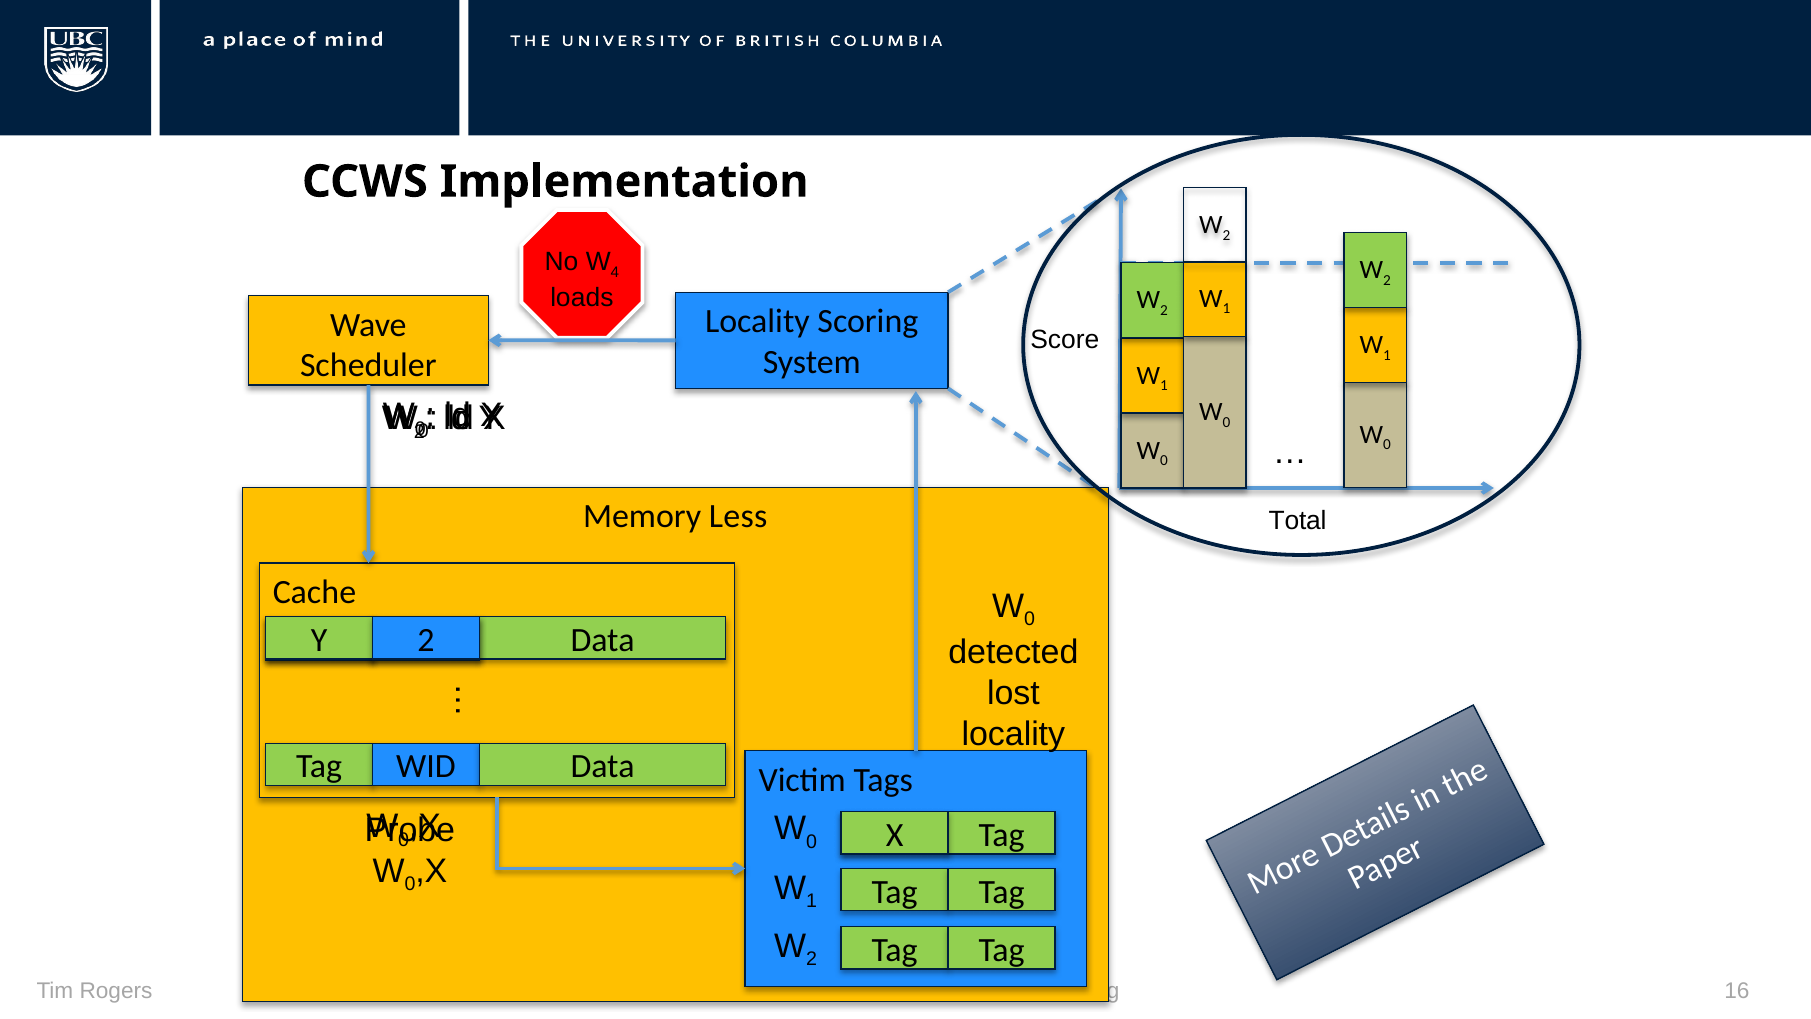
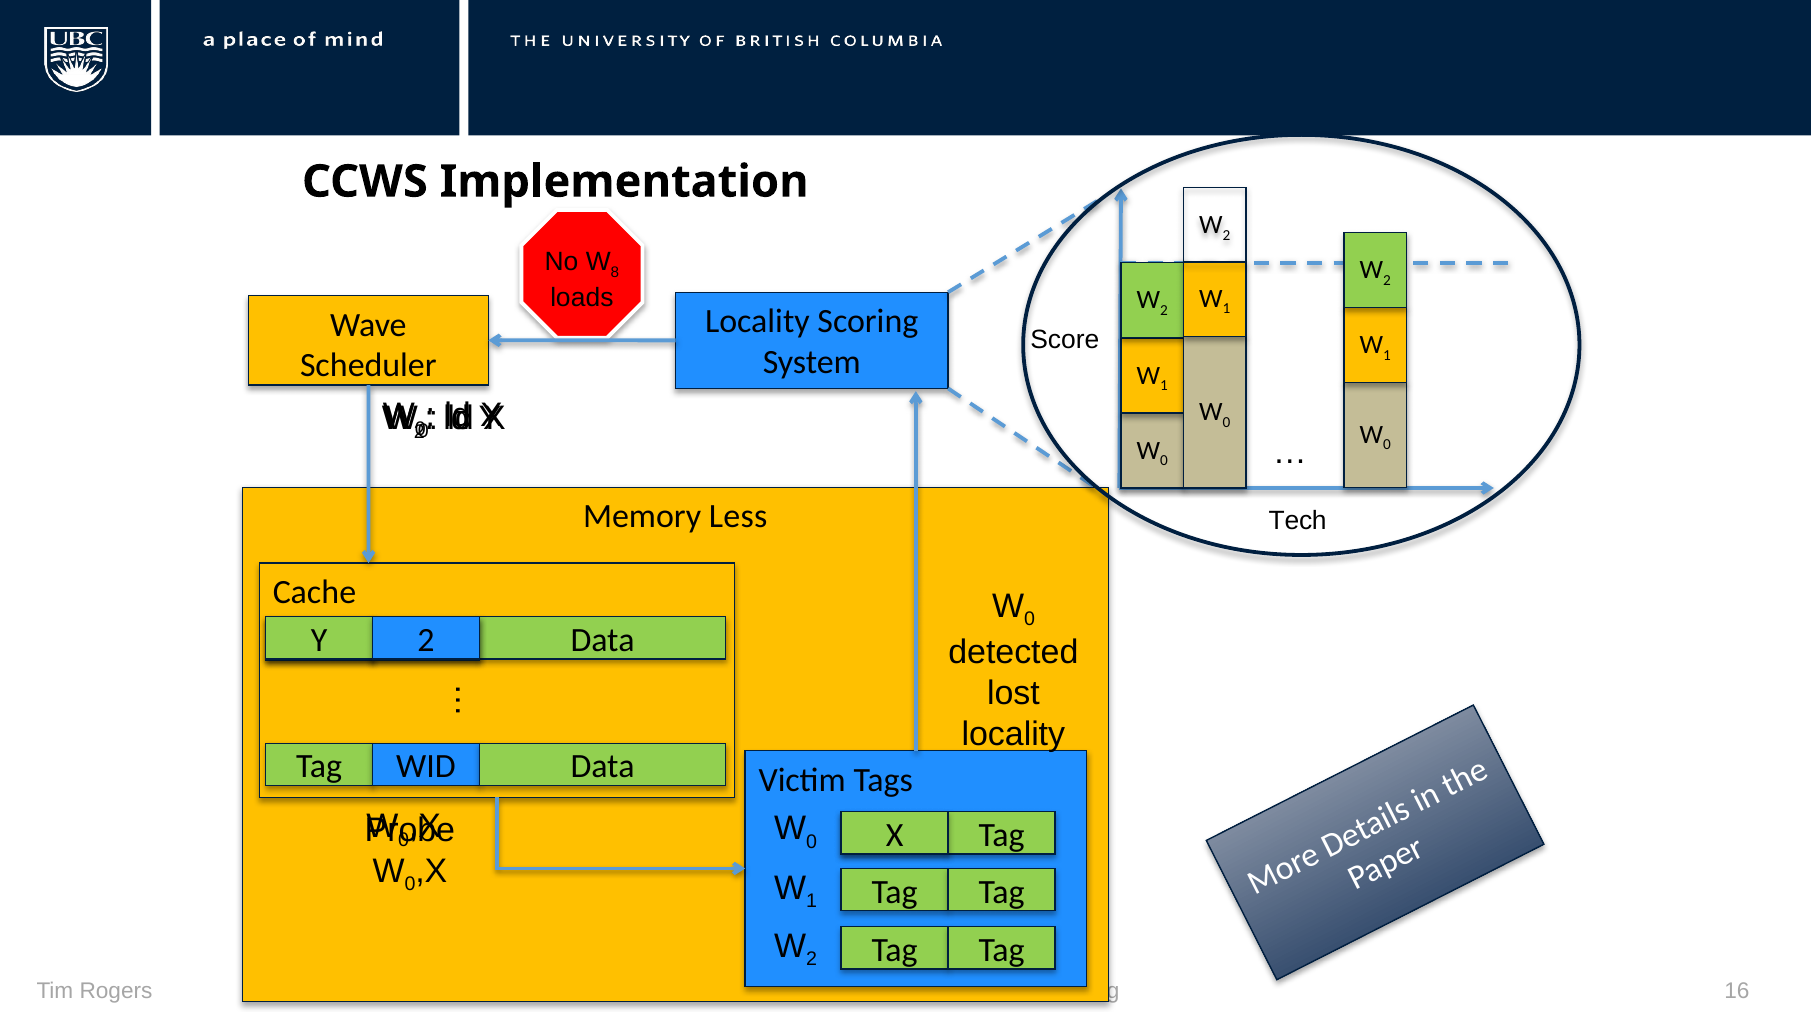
4: 4 -> 8
Total: Total -> Tech
